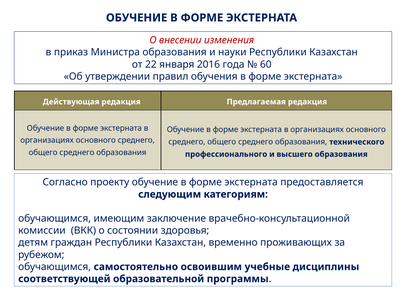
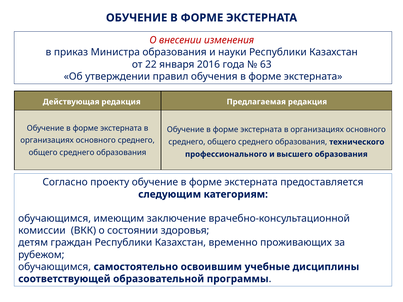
60: 60 -> 63
